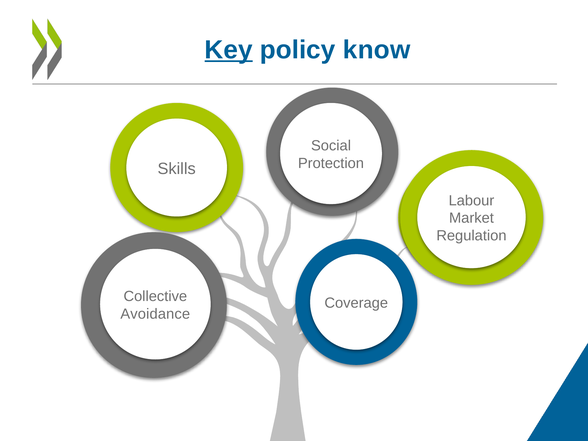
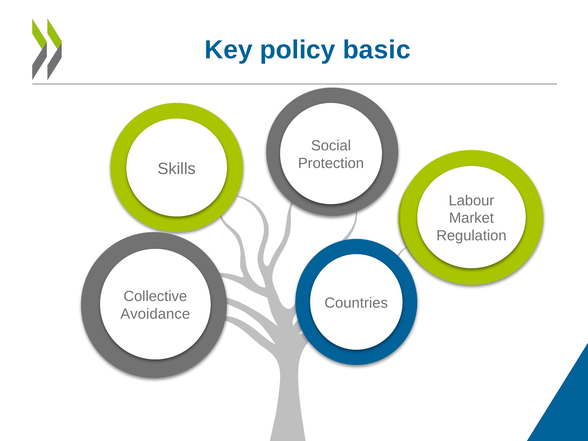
Key underline: present -> none
know: know -> basic
Coverage: Coverage -> Countries
